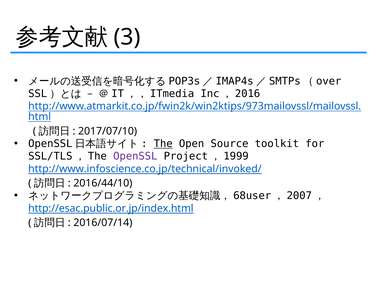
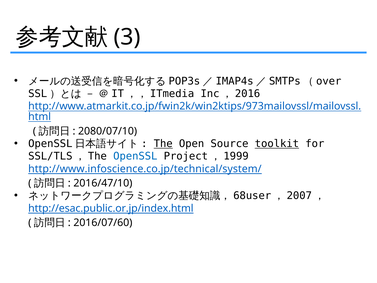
2017/07/10: 2017/07/10 -> 2080/07/10
toolkit underline: none -> present
OpenSSL colour: purple -> blue
http://www.infoscience.co.jp/technical/invoked/: http://www.infoscience.co.jp/technical/invoked/ -> http://www.infoscience.co.jp/technical/system/
2016/44/10: 2016/44/10 -> 2016/47/10
2016/07/14: 2016/07/14 -> 2016/07/60
